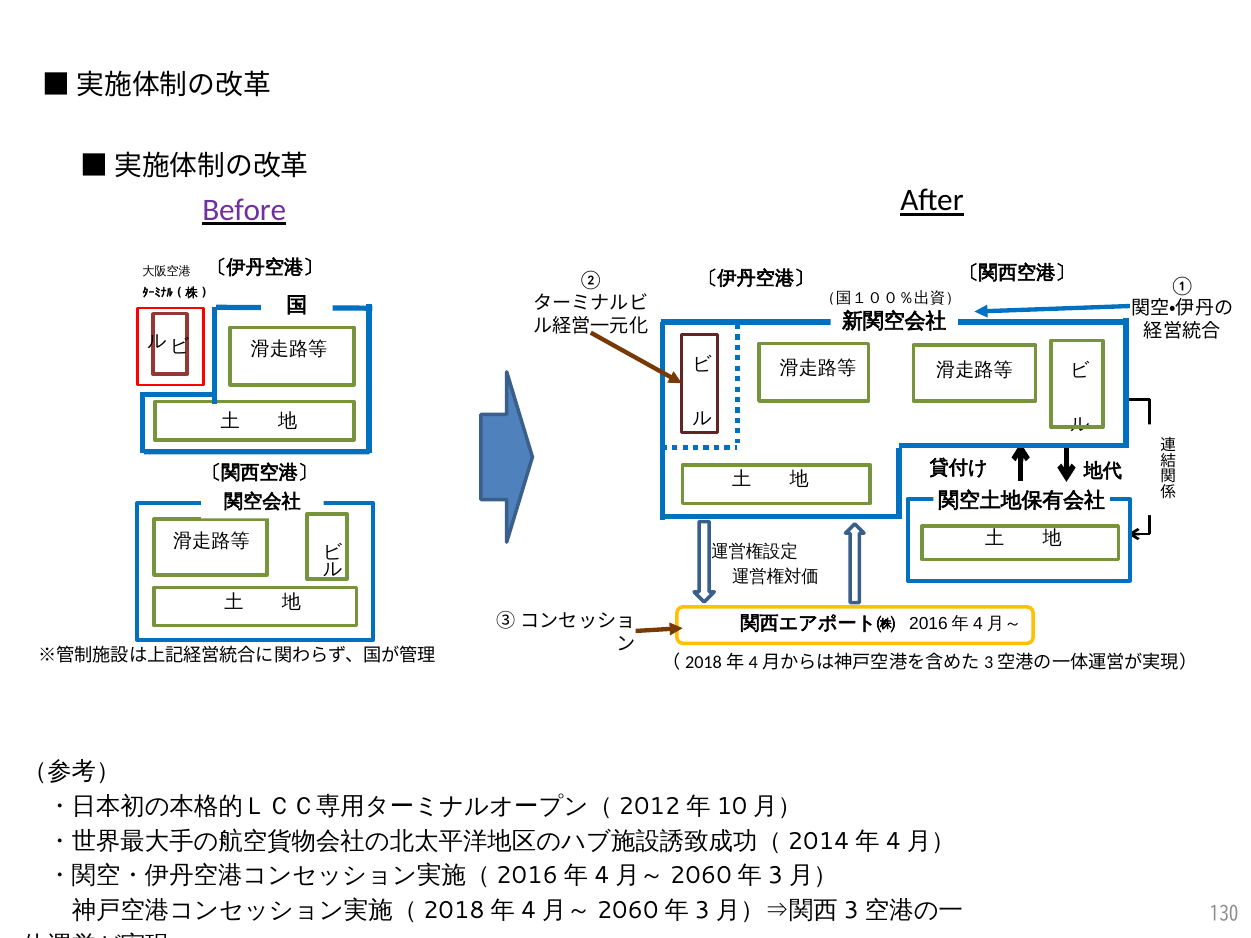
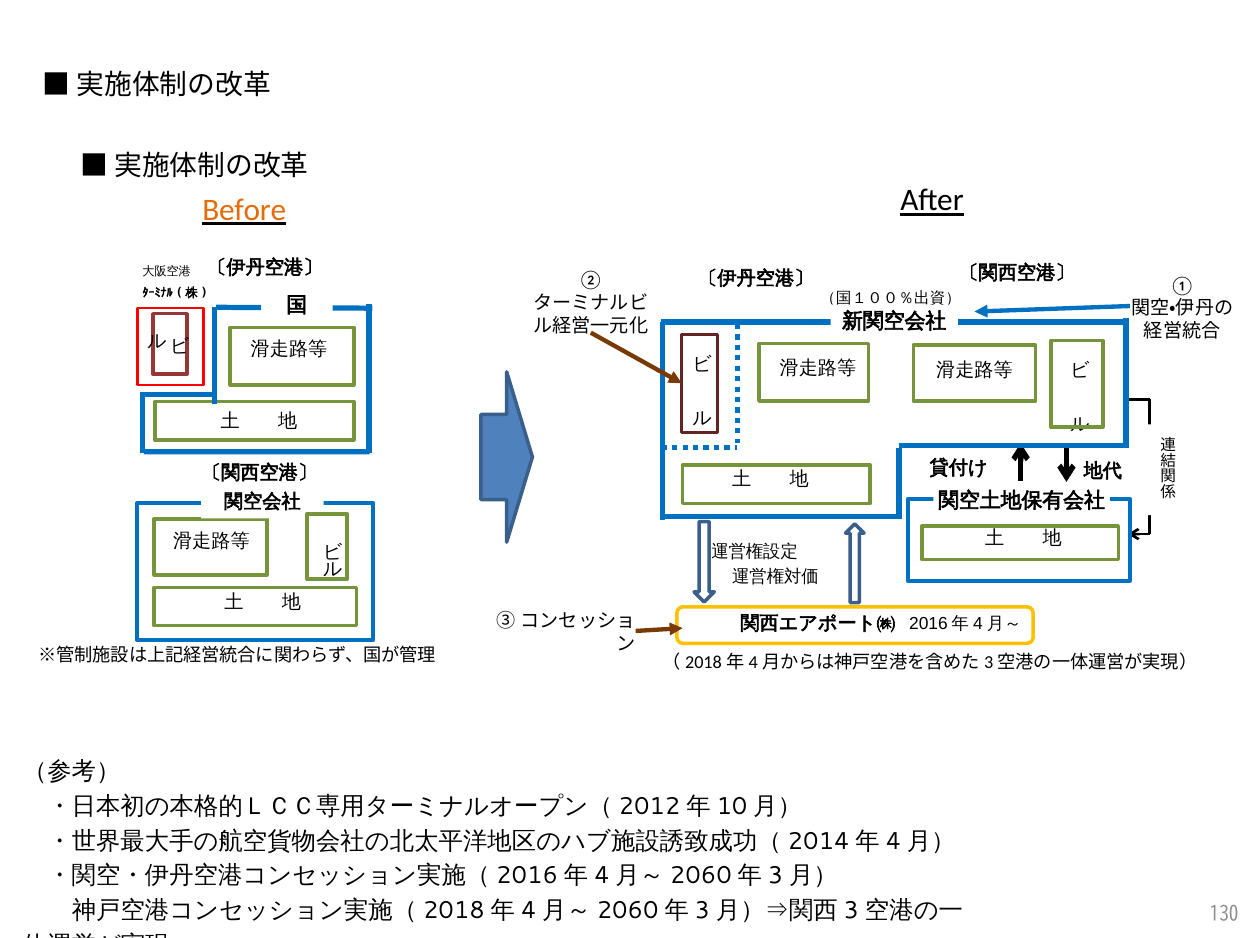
Before colour: purple -> orange
